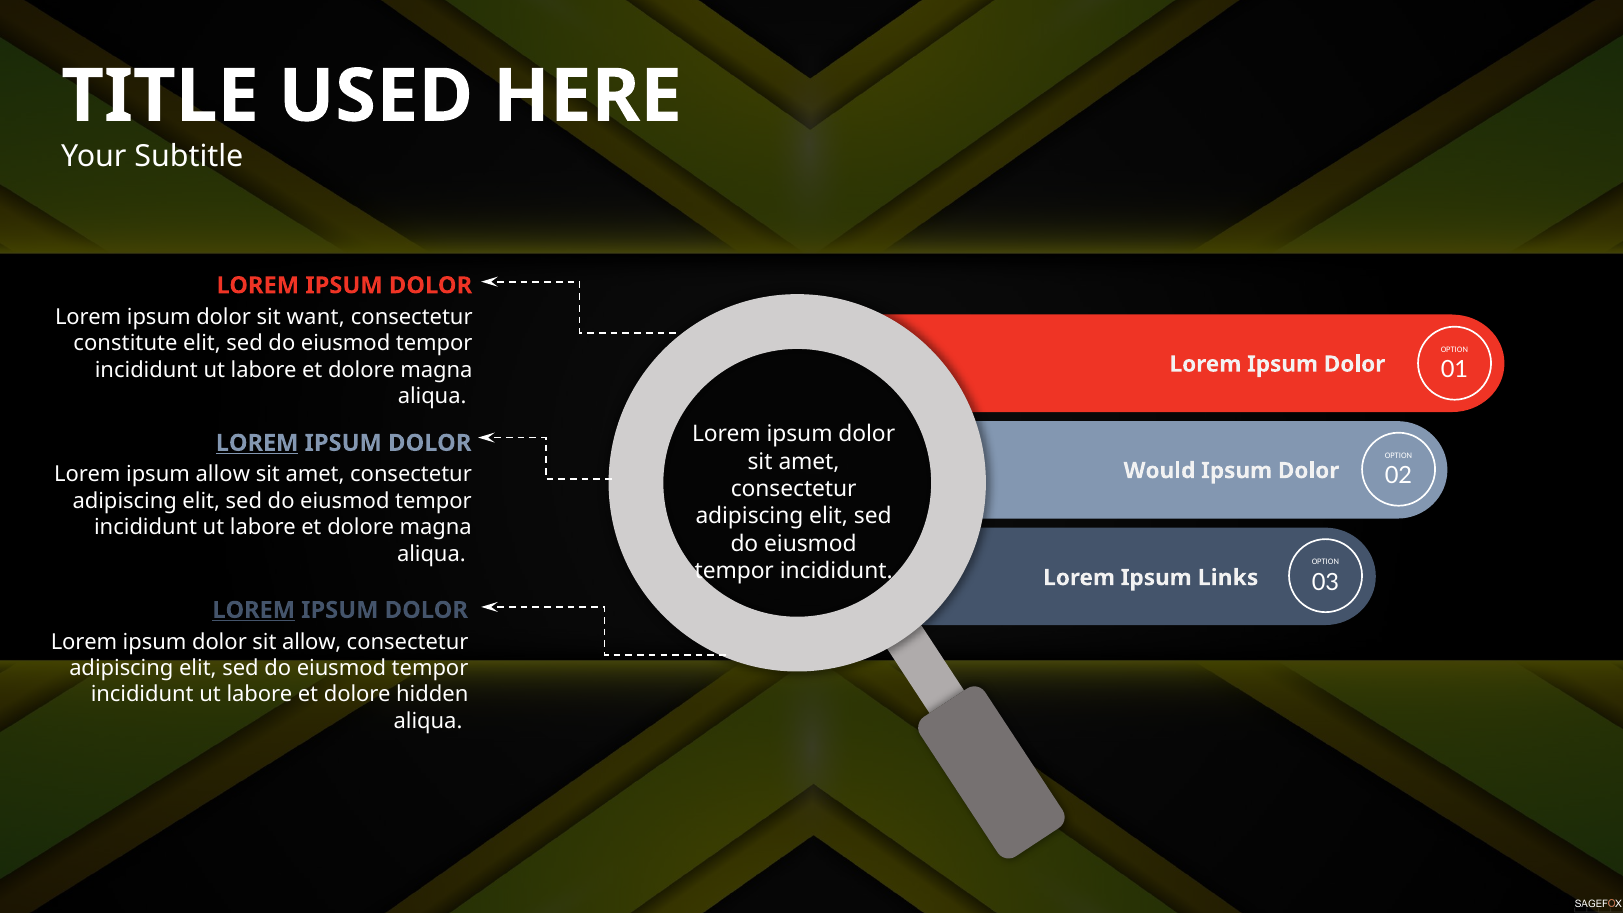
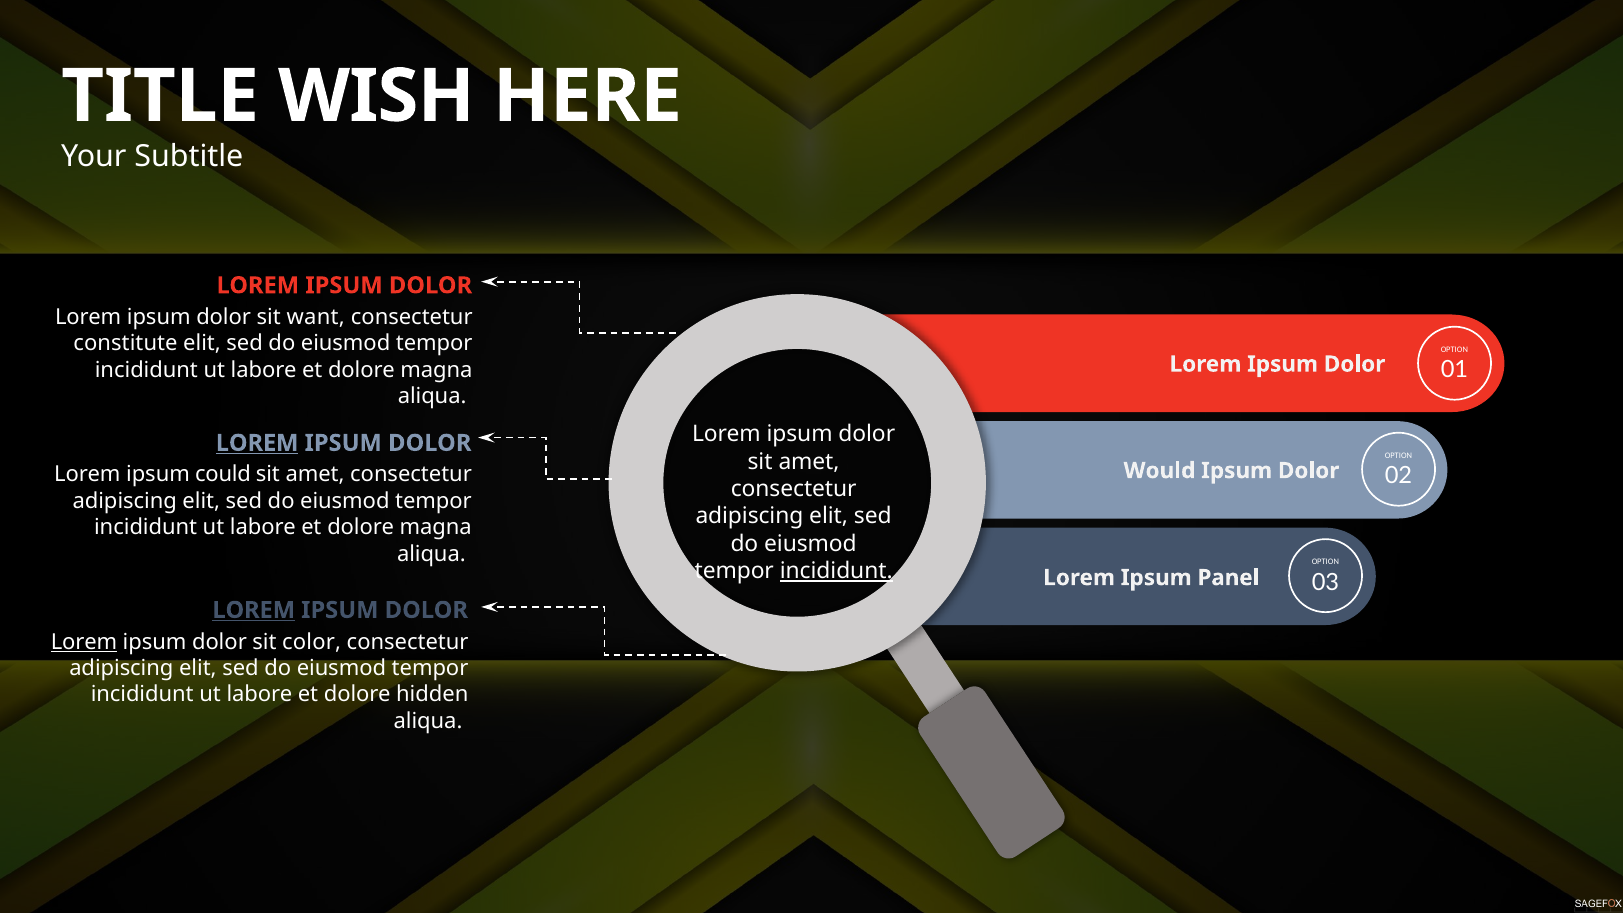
USED: USED -> WISH
ipsum allow: allow -> could
incididunt at (836, 571) underline: none -> present
Links: Links -> Panel
Lorem at (84, 642) underline: none -> present
sit allow: allow -> color
